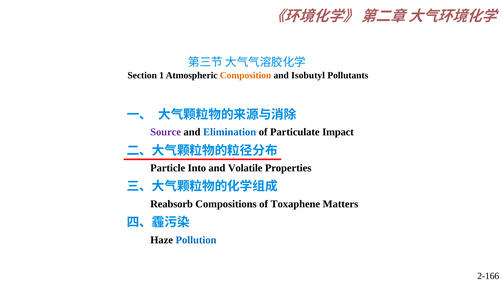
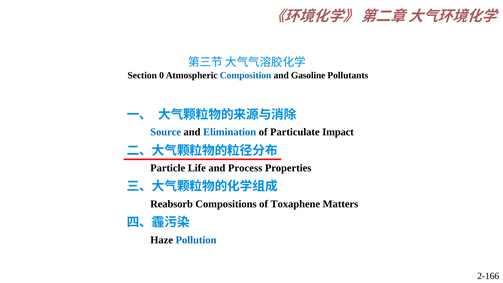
1: 1 -> 0
Composition colour: orange -> blue
Isobutyl: Isobutyl -> Gasoline
Source colour: purple -> blue
Into: Into -> Life
Volatile: Volatile -> Process
